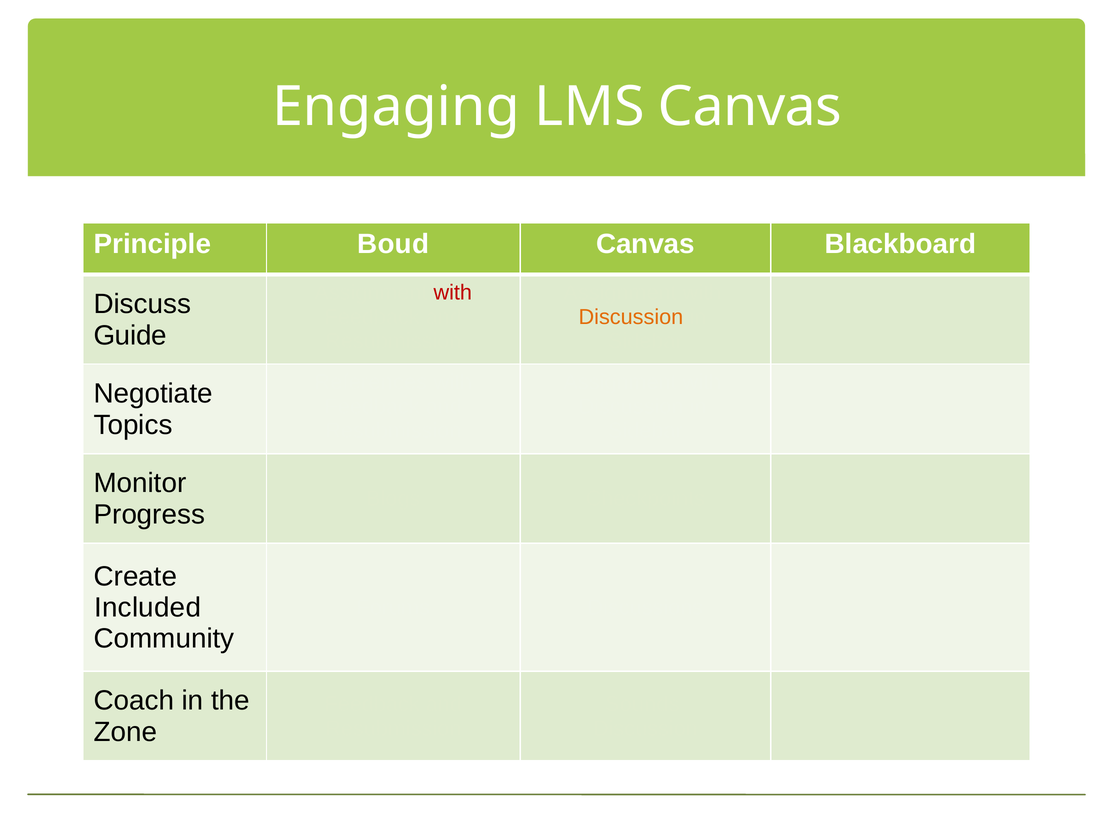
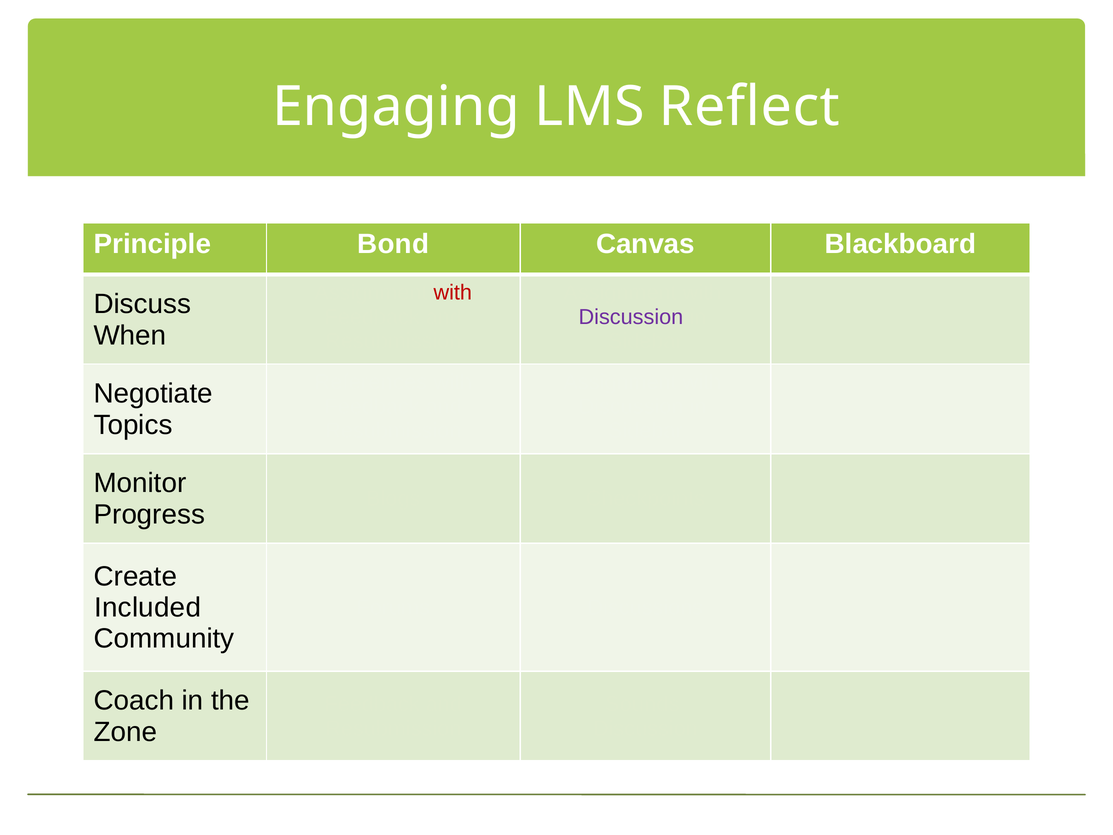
LMS Canvas: Canvas -> Reflect
Boud: Boud -> Bond
Discussion at (631, 317) colour: orange -> purple
Guide: Guide -> When
